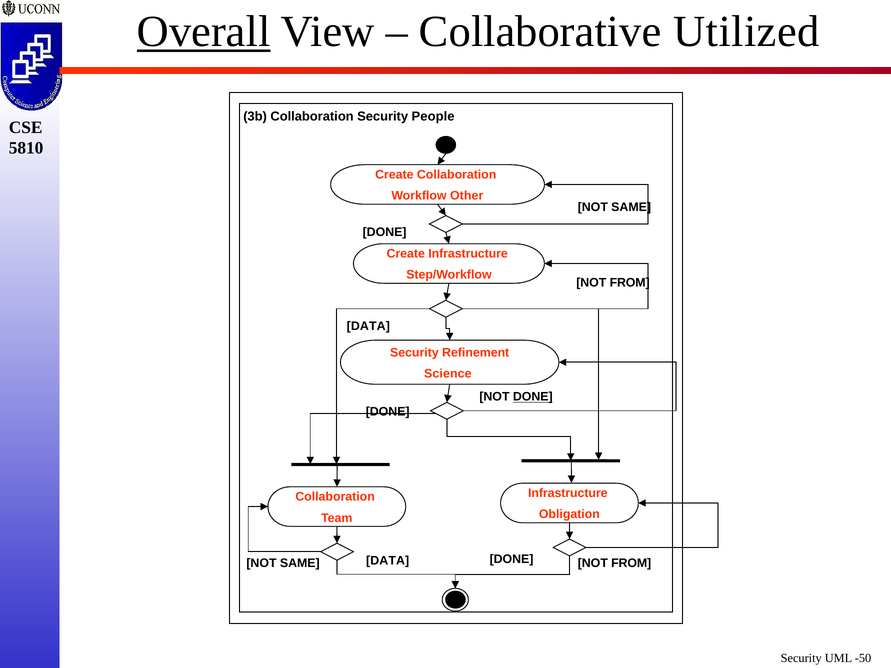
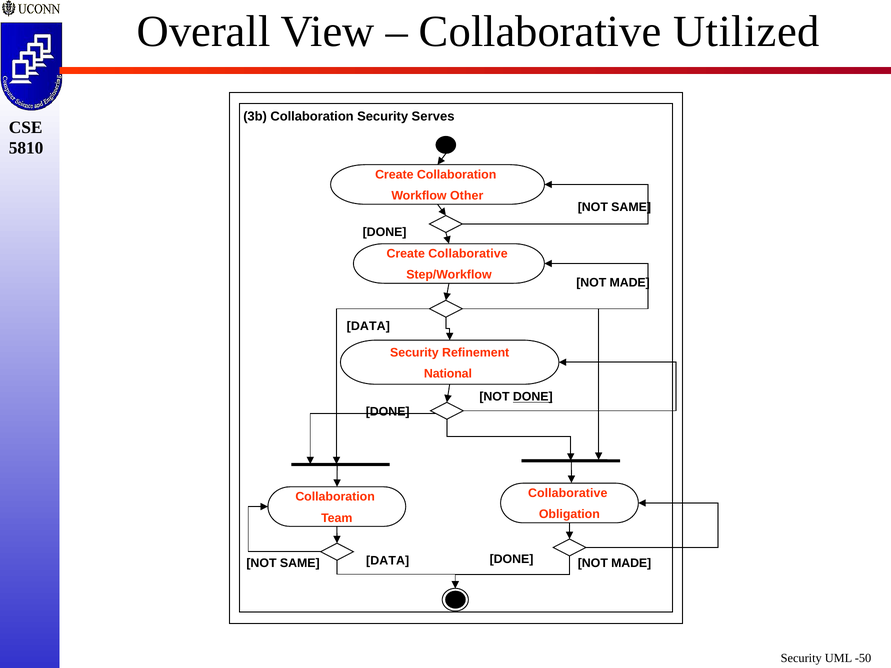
Overall underline: present -> none
People: People -> Serves
Create Infrastructure: Infrastructure -> Collaborative
FROM at (630, 283): FROM -> MADE
Science: Science -> National
Infrastructure at (568, 494): Infrastructure -> Collaborative
FROM at (631, 563): FROM -> MADE
